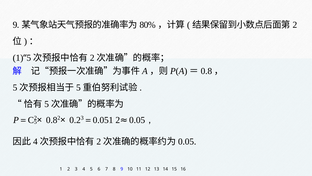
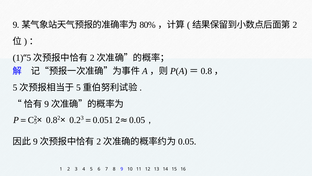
5 at (47, 104): 5 -> 9
4 at (35, 141): 4 -> 9
